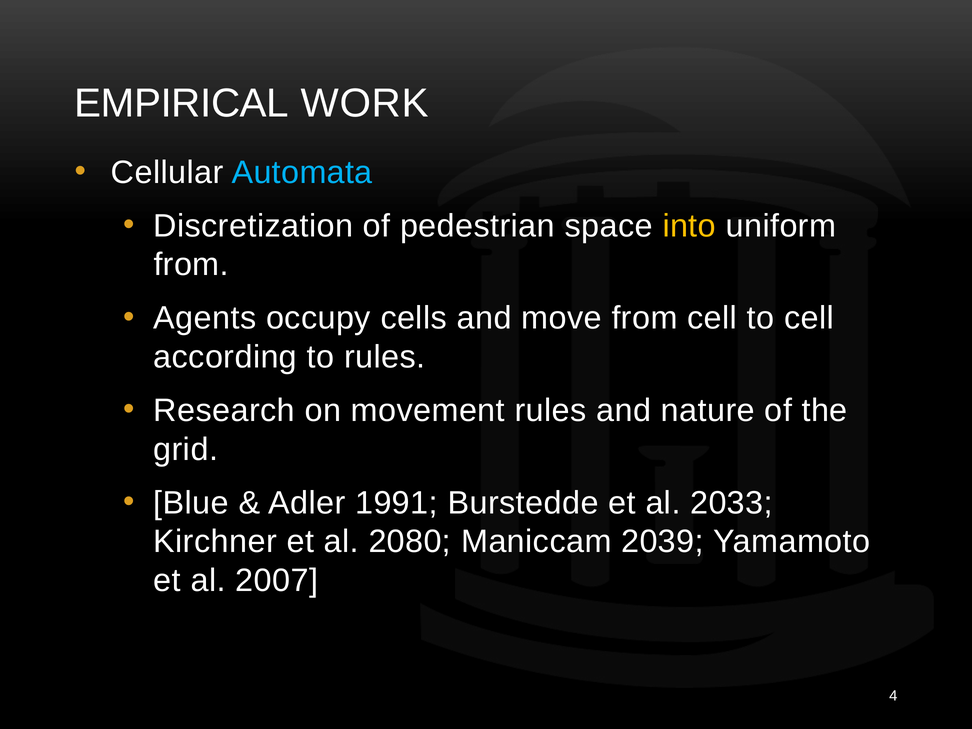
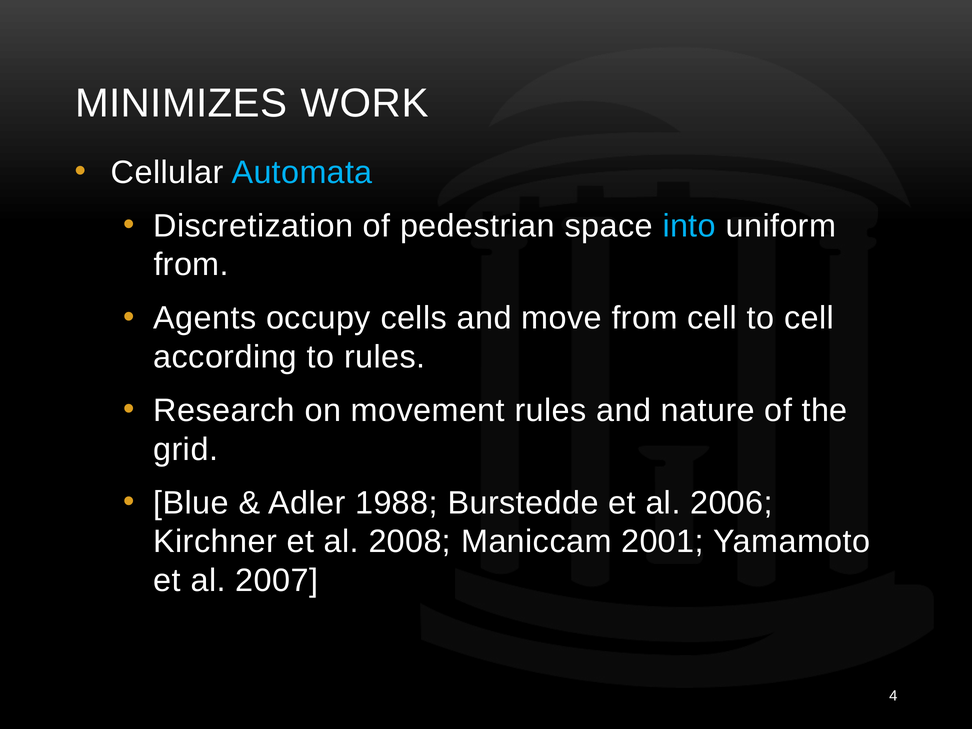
EMPIRICAL: EMPIRICAL -> MINIMIZES
into colour: yellow -> light blue
1991: 1991 -> 1988
2033: 2033 -> 2006
2080: 2080 -> 2008
2039: 2039 -> 2001
